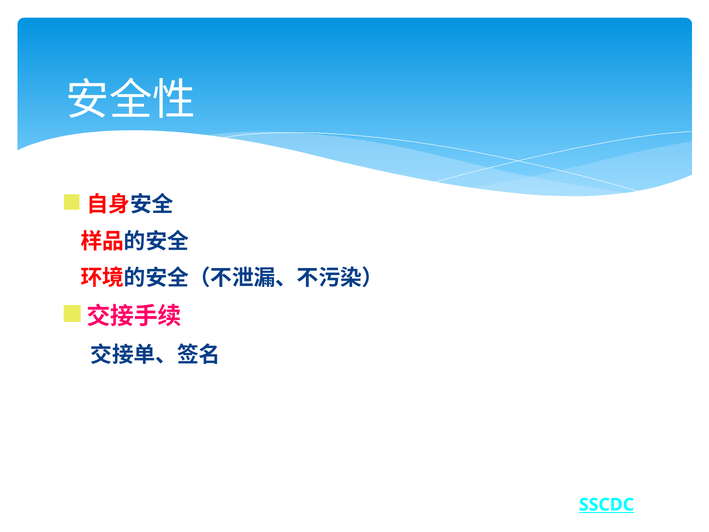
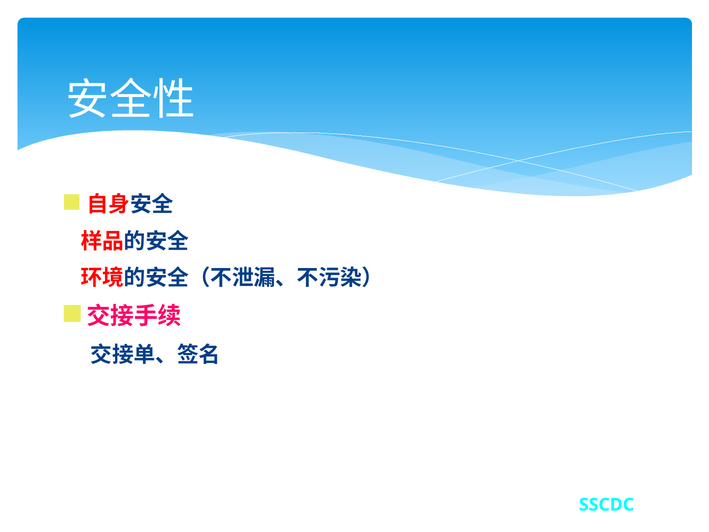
SSCDC underline: present -> none
